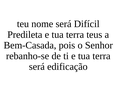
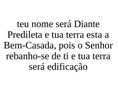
Difícil: Difícil -> Diante
teus: teus -> esta
